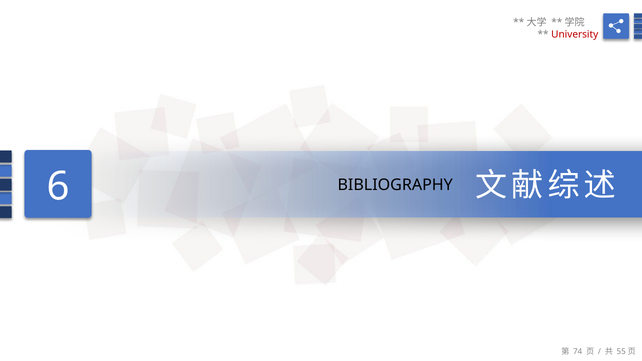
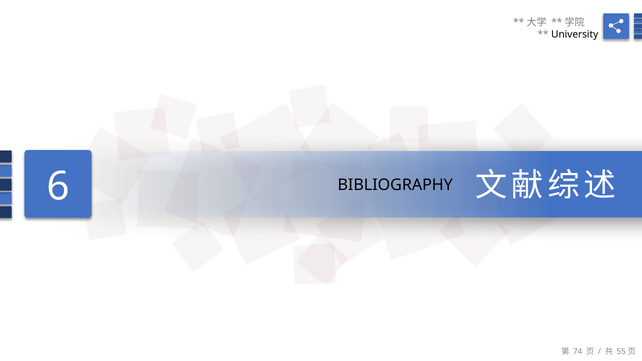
University colour: red -> black
